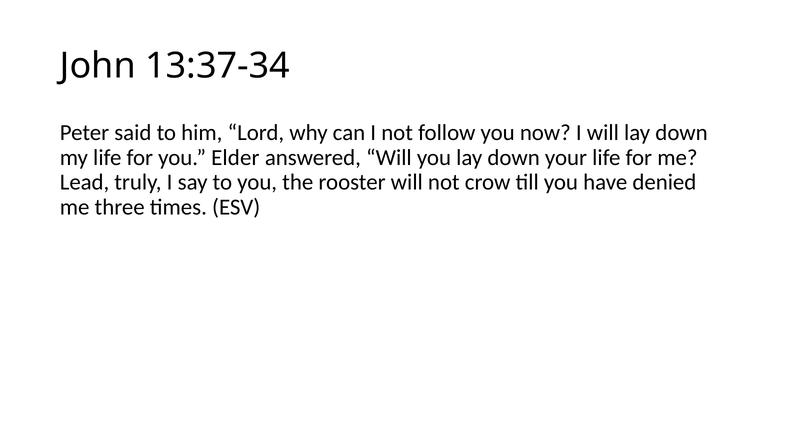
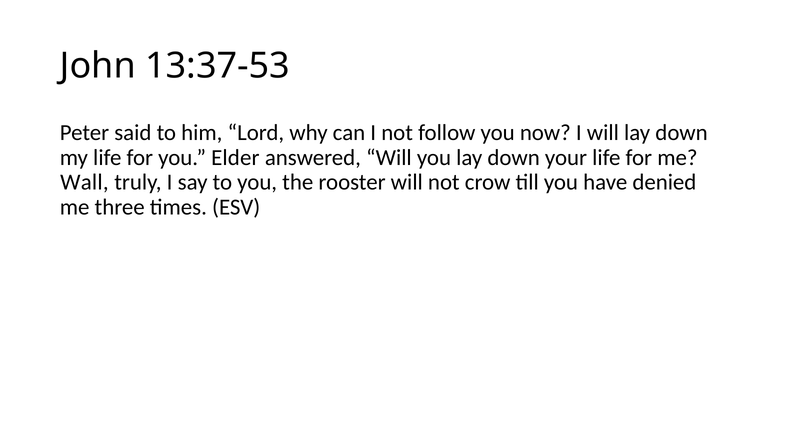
13:37-34: 13:37-34 -> 13:37-53
Lead: Lead -> Wall
